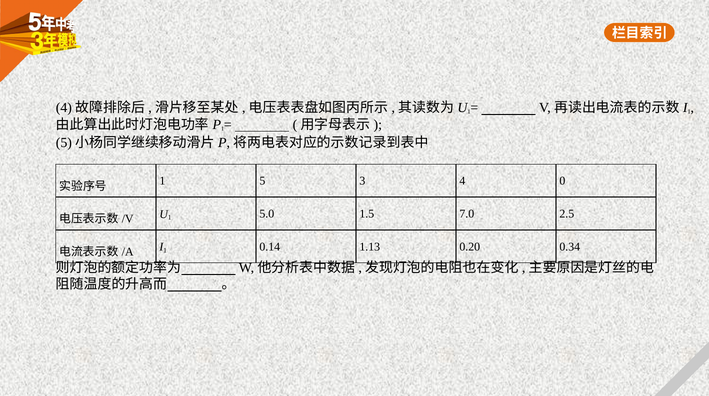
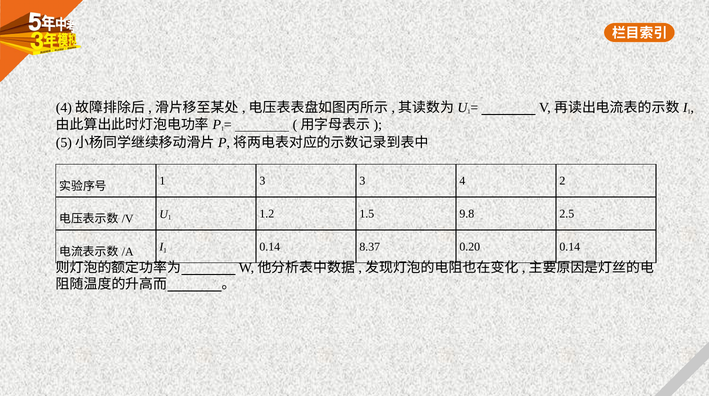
1 5: 5 -> 3
0: 0 -> 2
5.0: 5.0 -> 1.2
7.0: 7.0 -> 9.8
1.13: 1.13 -> 8.37
0.20 0.34: 0.34 -> 0.14
